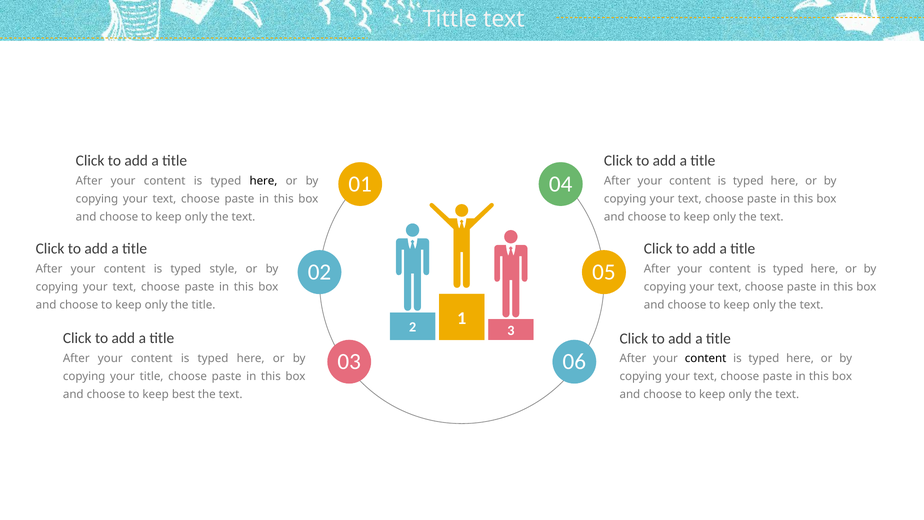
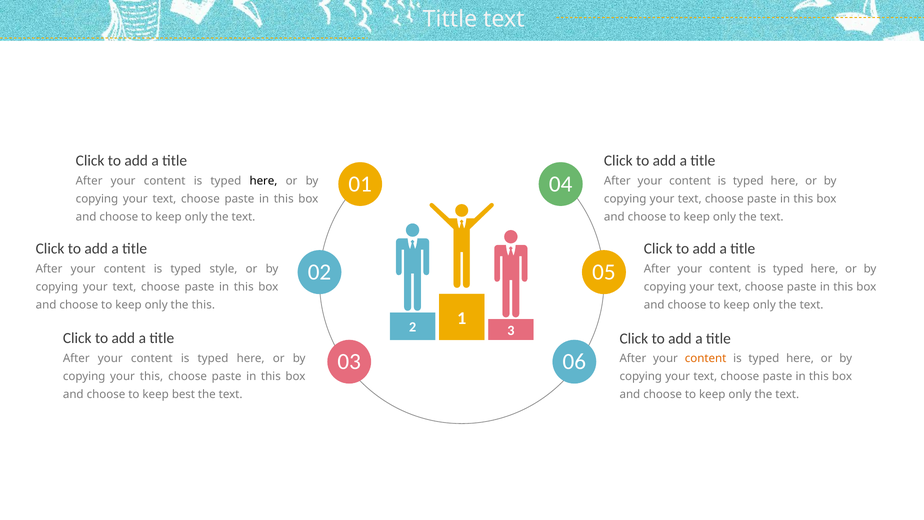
the title: title -> this
content at (706, 358) colour: black -> orange
your title: title -> this
